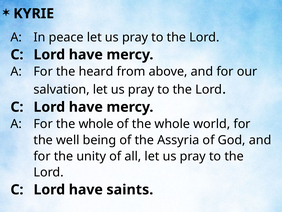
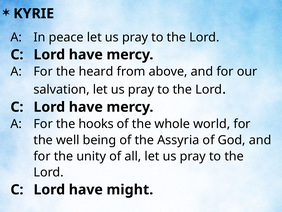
For the whole: whole -> hooks
saints: saints -> might
